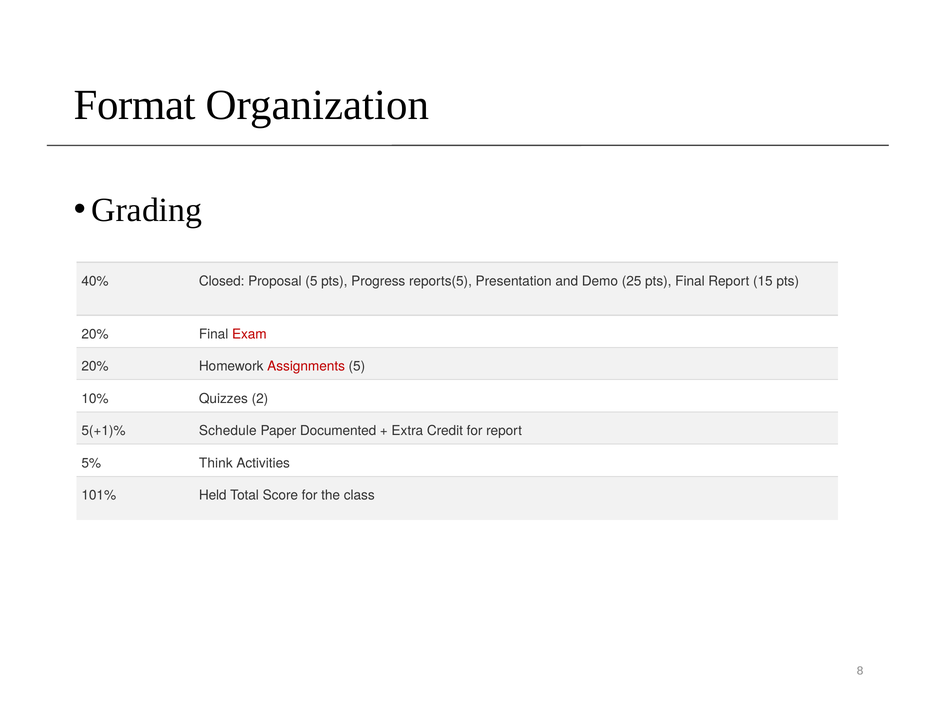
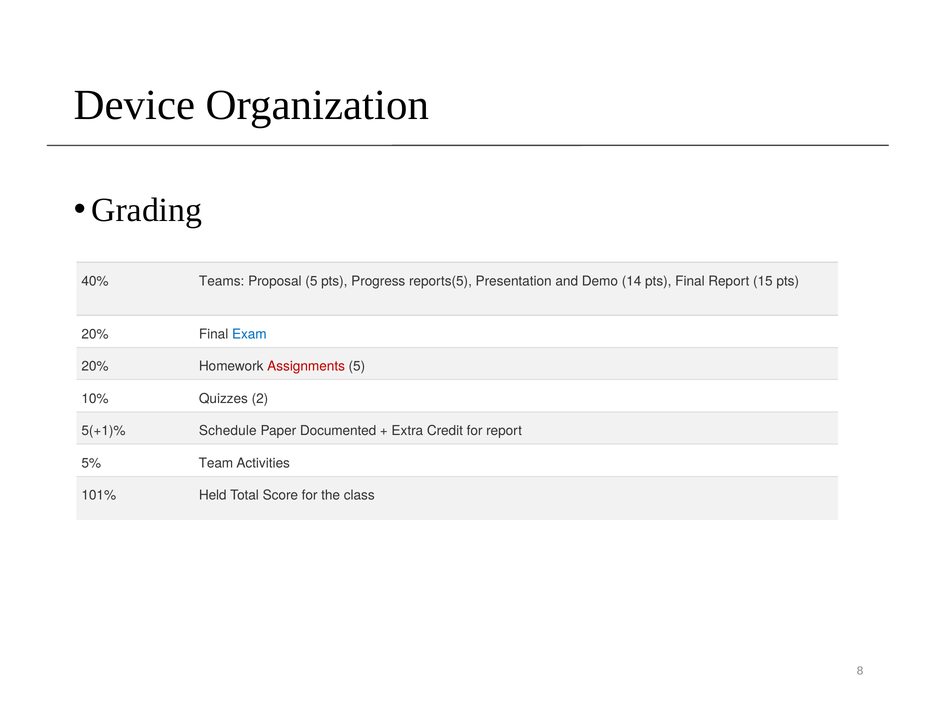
Format: Format -> Device
Closed: Closed -> Teams
25: 25 -> 14
Exam colour: red -> blue
Think: Think -> Team
